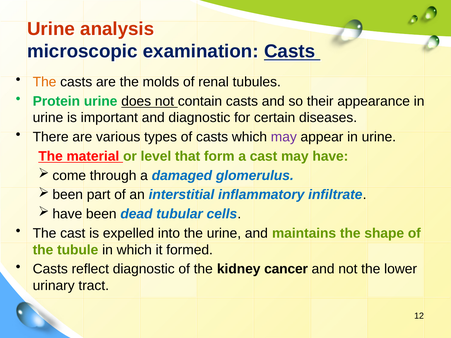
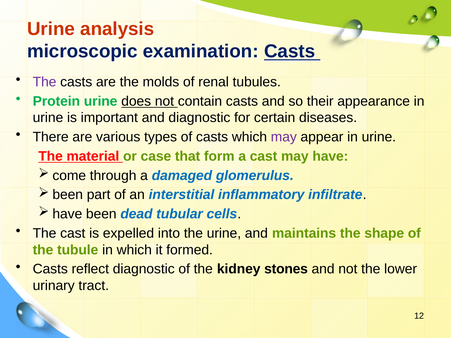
The at (45, 82) colour: orange -> purple
level: level -> case
cancer: cancer -> stones
